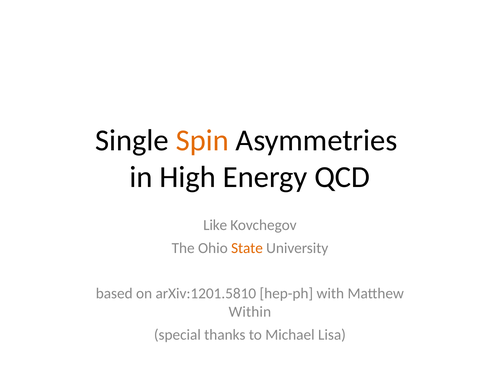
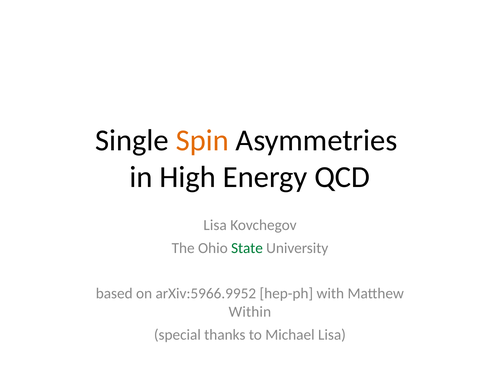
Like at (215, 225): Like -> Lisa
State colour: orange -> green
arXiv:1201.5810: arXiv:1201.5810 -> arXiv:5966.9952
